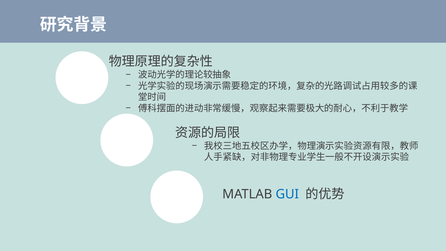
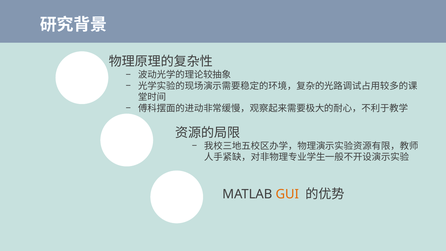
GUI colour: blue -> orange
